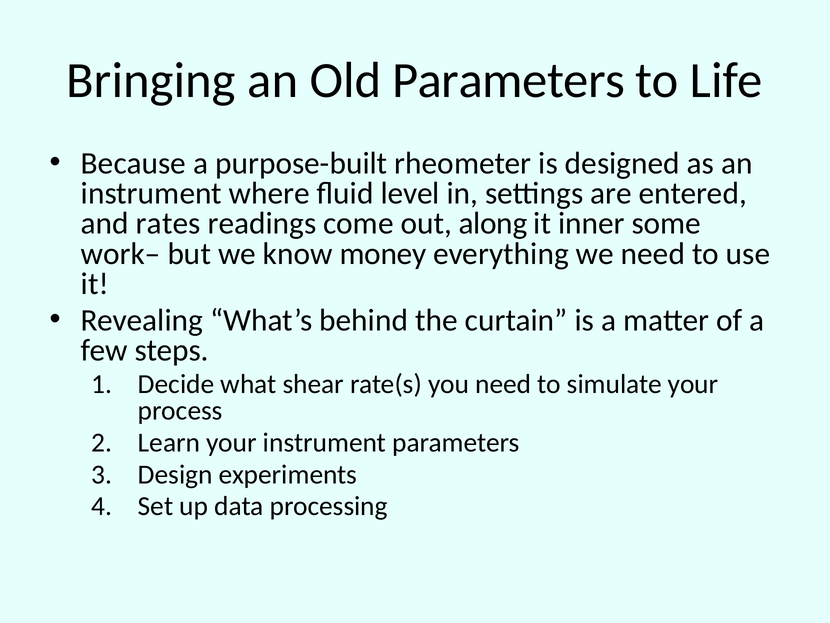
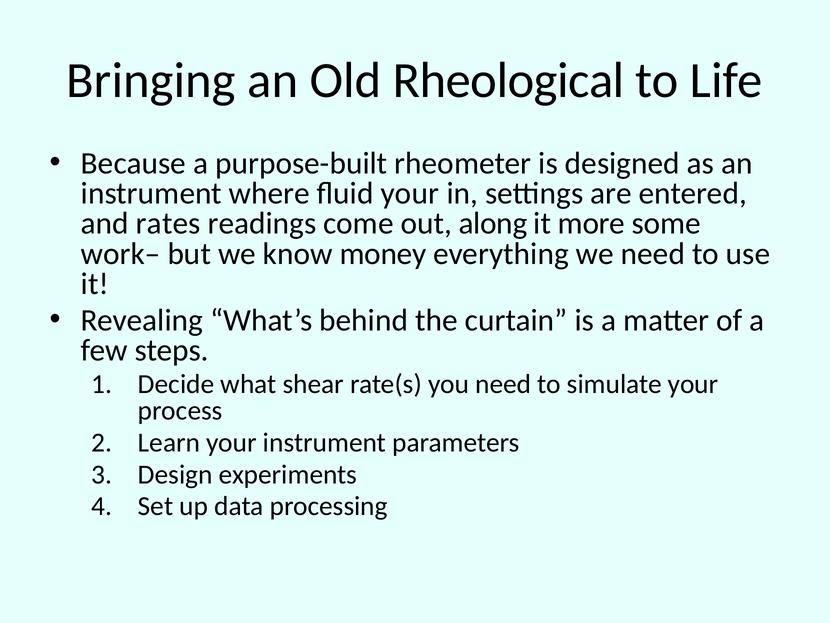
Old Parameters: Parameters -> Rheological
fluid level: level -> your
inner: inner -> more
